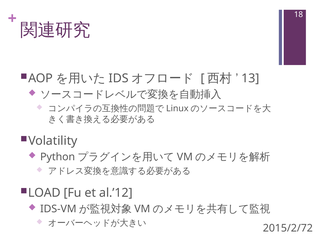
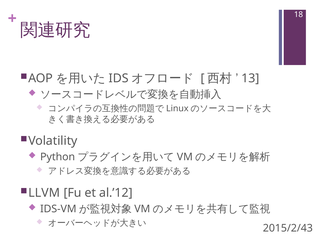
LOAD: LOAD -> LLVM
2015/2/72: 2015/2/72 -> 2015/2/43
